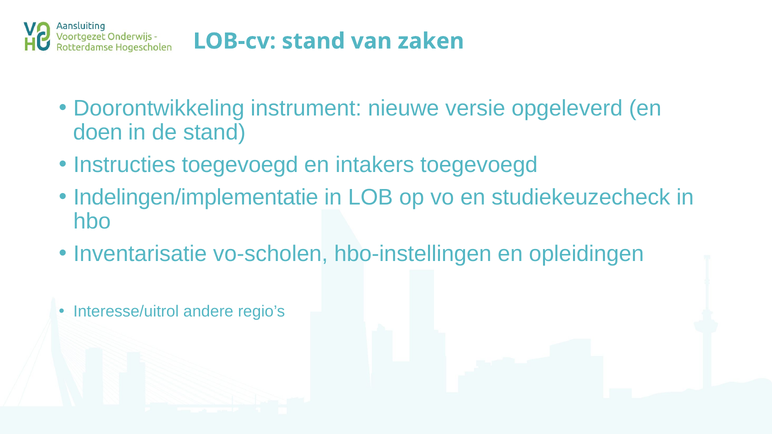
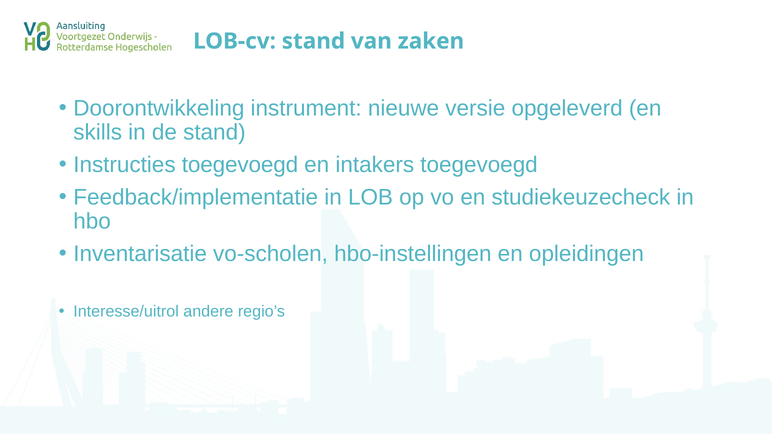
doen: doen -> skills
Indelingen/implementatie: Indelingen/implementatie -> Feedback/implementatie
